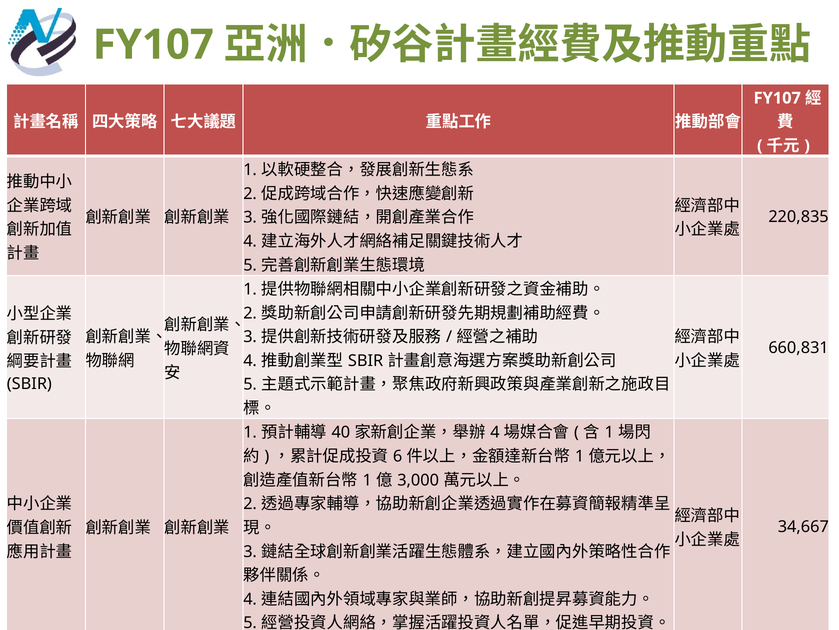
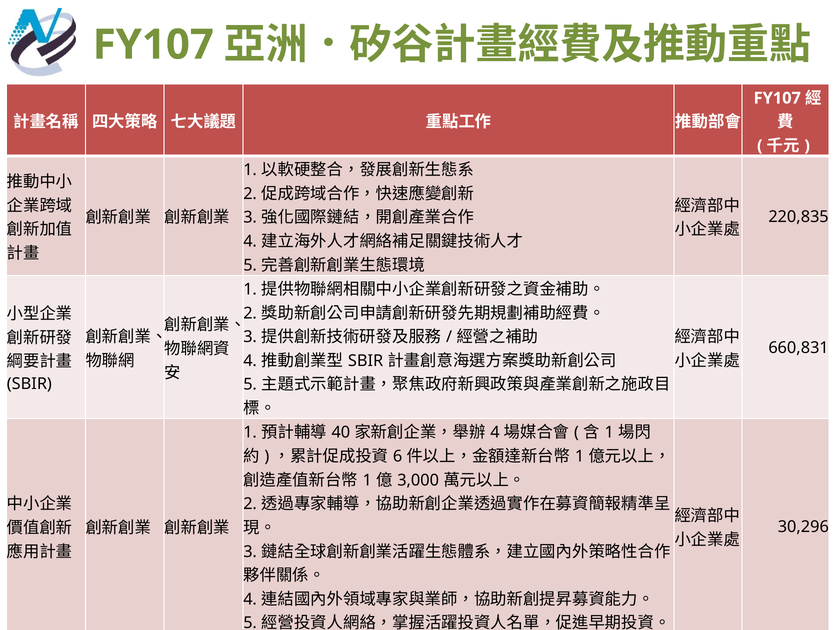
34,667: 34,667 -> 30,296
